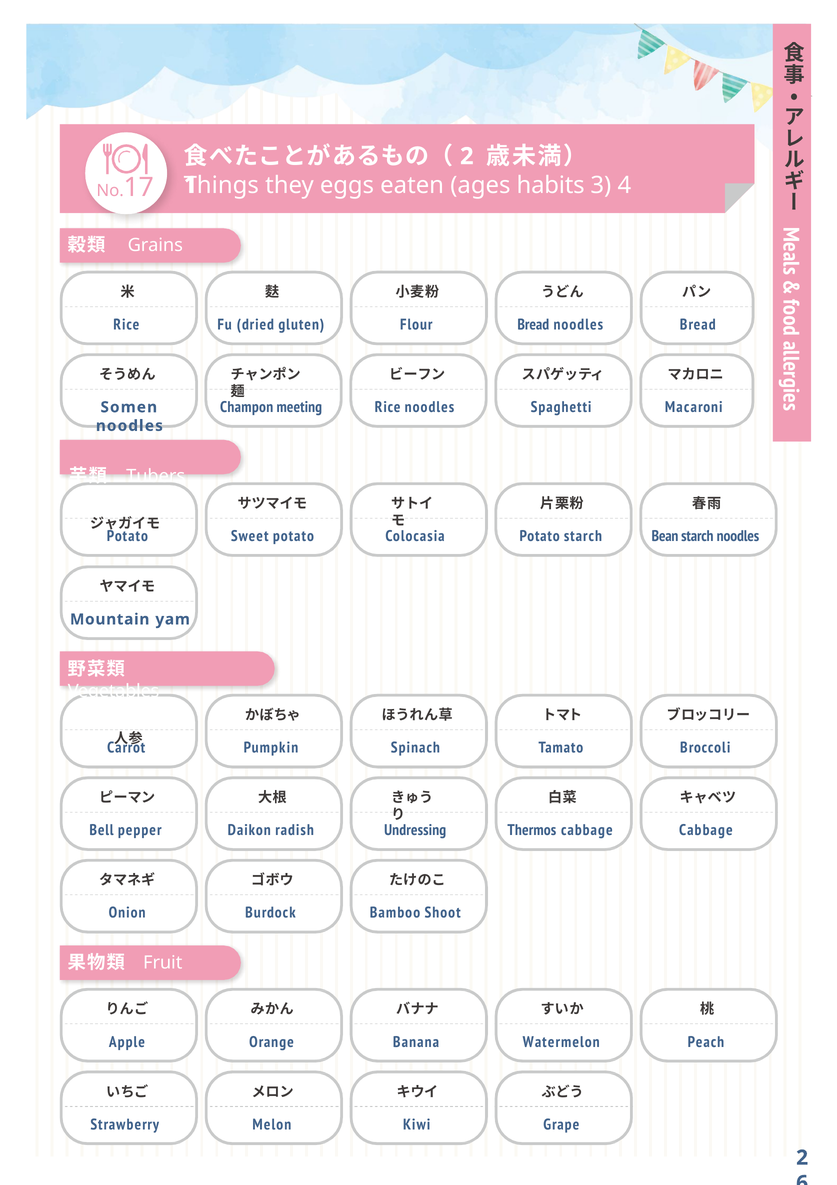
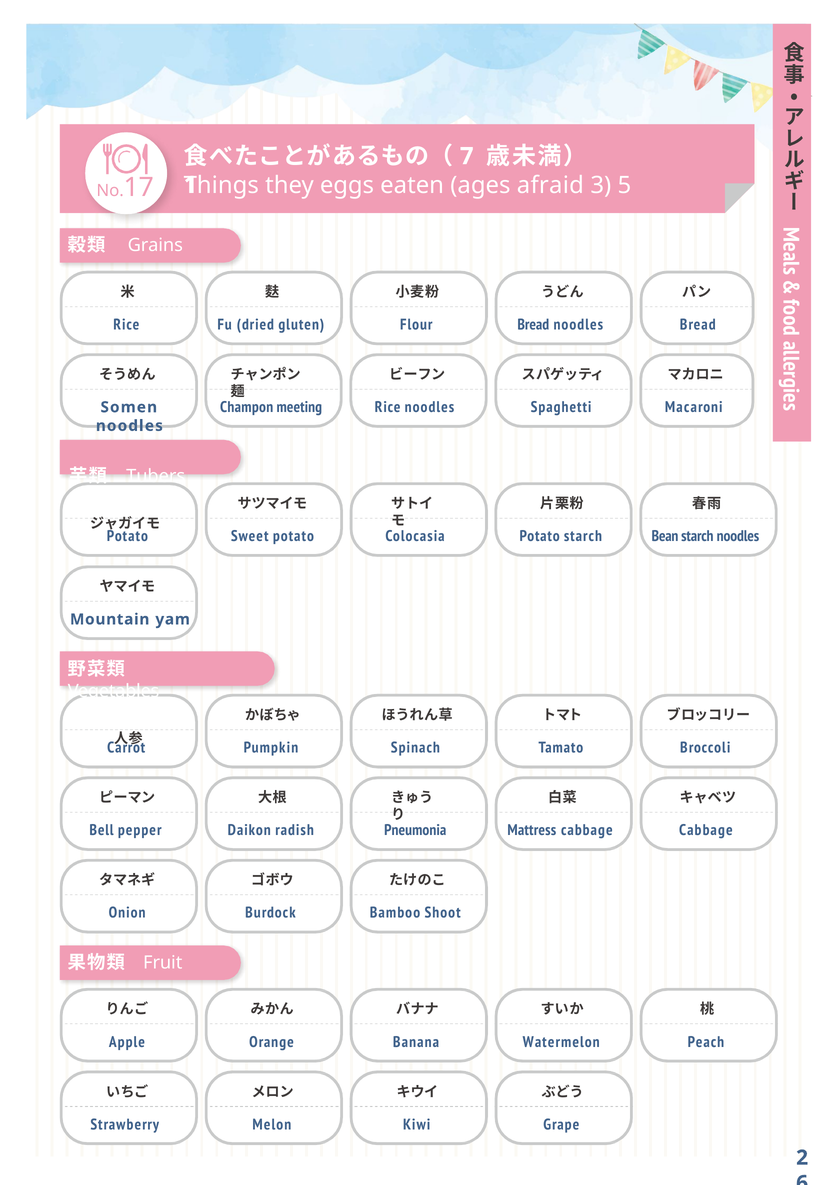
2 at (467, 156): 2 -> 7
habits: habits -> afraid
4: 4 -> 5
Undressing: Undressing -> Pneumonia
Thermos: Thermos -> Mattress
